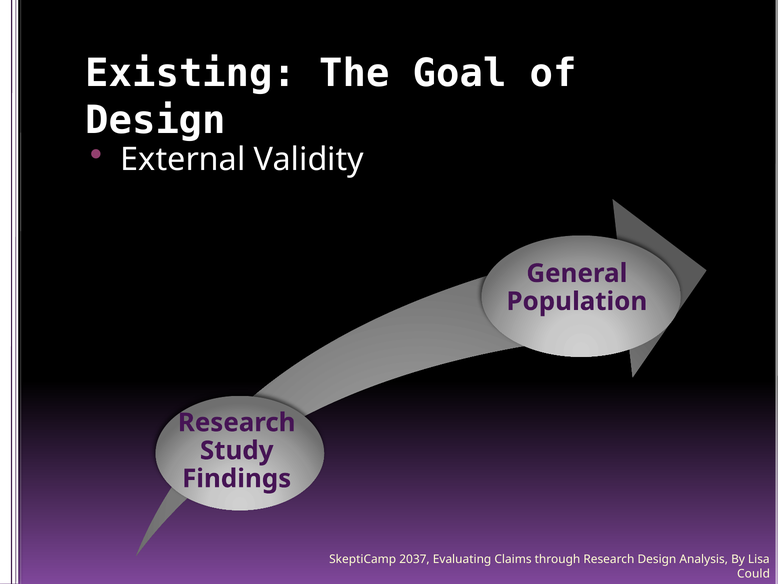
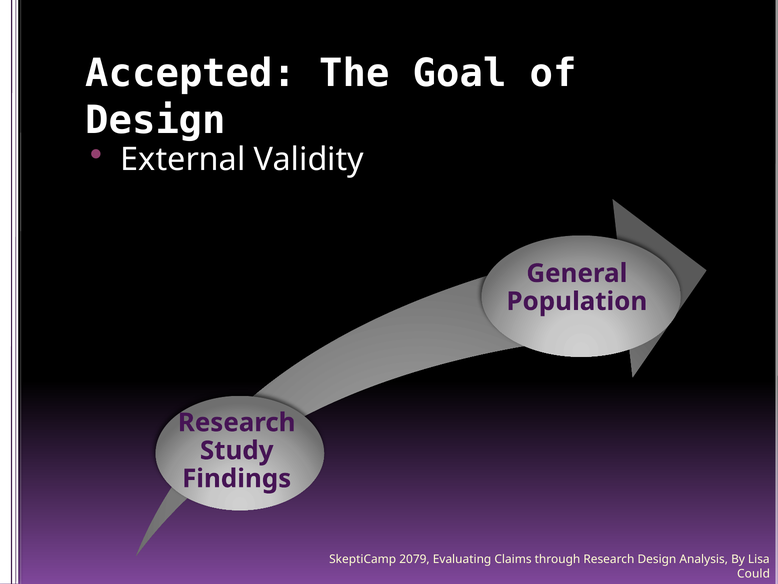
Existing: Existing -> Accepted
2037: 2037 -> 2079
